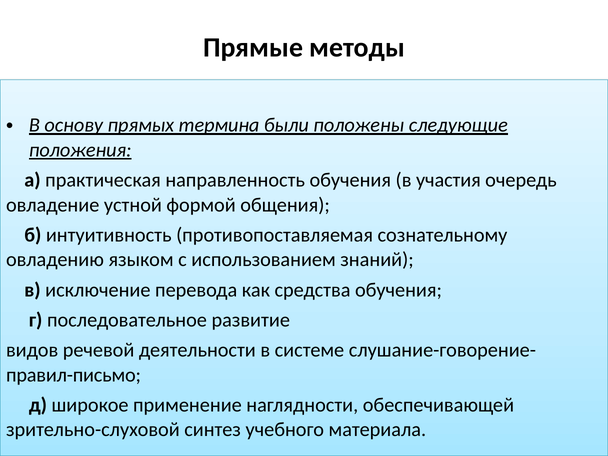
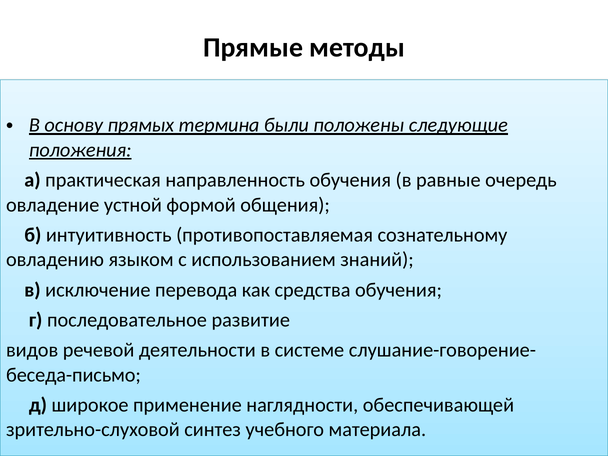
участия: участия -> равные
правил-письмо: правил-письмо -> беседа-письмо
